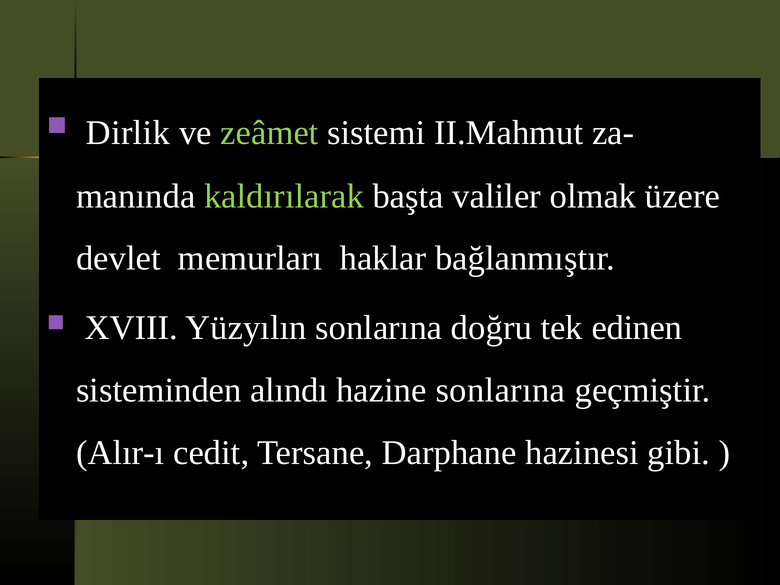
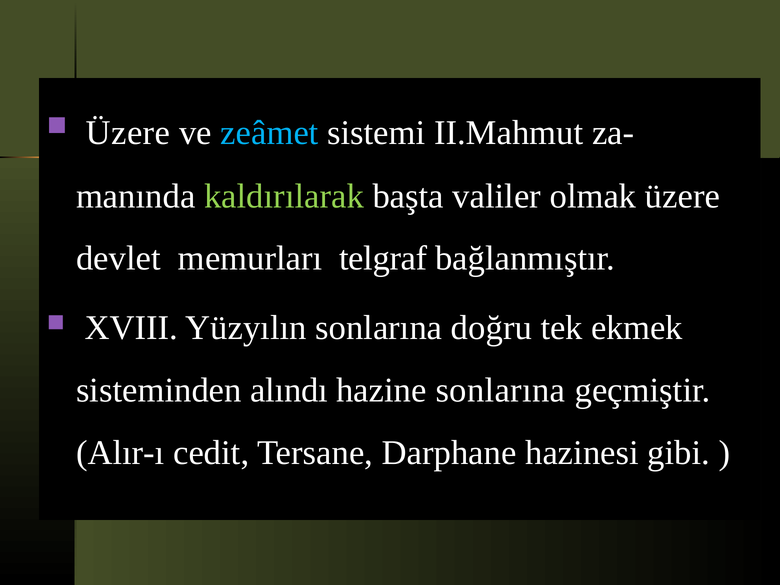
Dirlik at (128, 133): Dirlik -> Üzere
zeâmet colour: light green -> light blue
haklar: haklar -> telgraf
edinen: edinen -> ekmek
